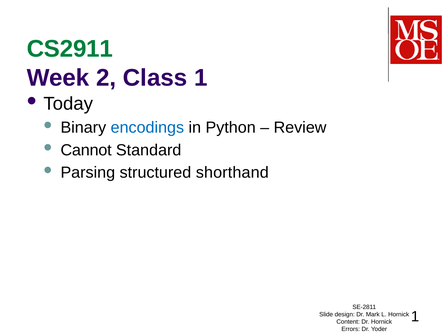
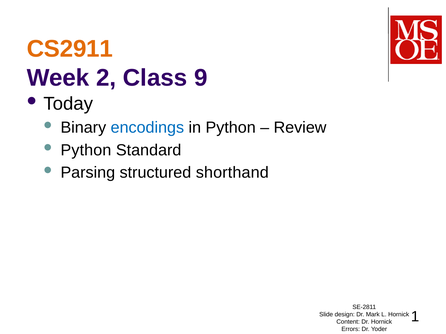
CS2911 colour: green -> orange
Class 1: 1 -> 9
Cannot at (86, 150): Cannot -> Python
